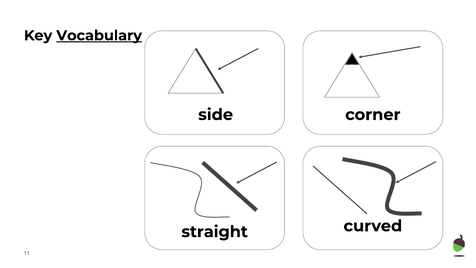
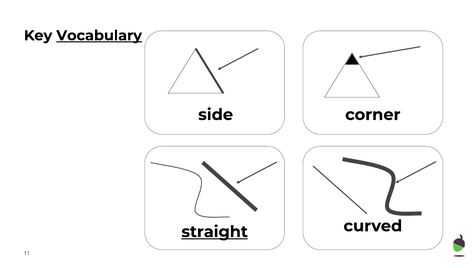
straight underline: none -> present
